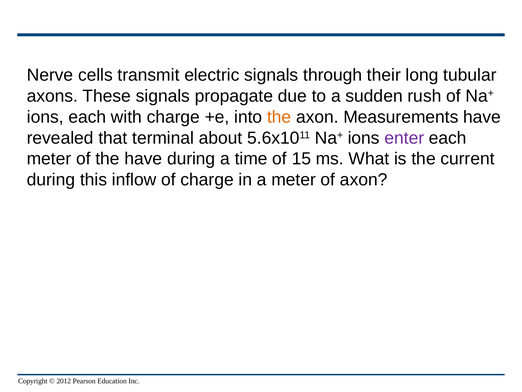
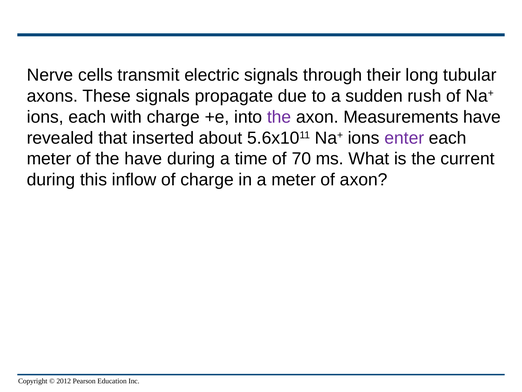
the at (279, 117) colour: orange -> purple
terminal: terminal -> inserted
15: 15 -> 70
